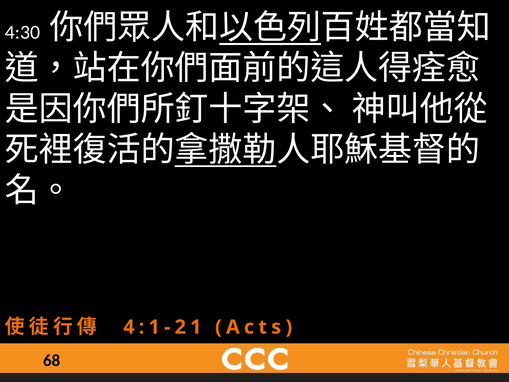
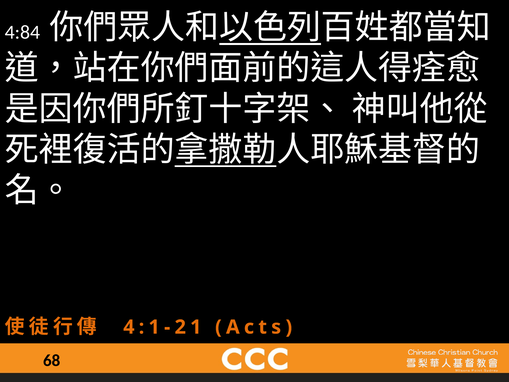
4:30: 4:30 -> 4:84
